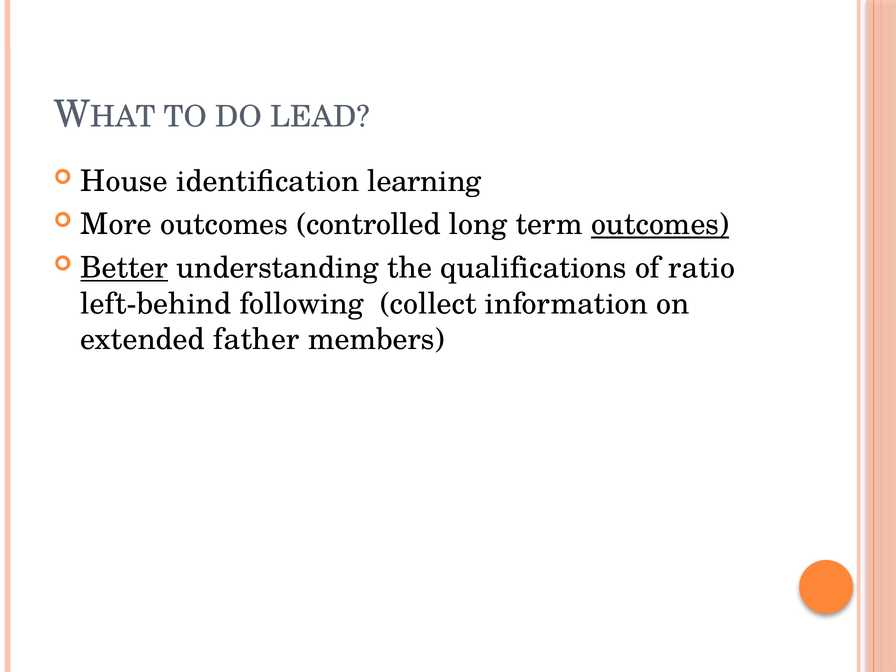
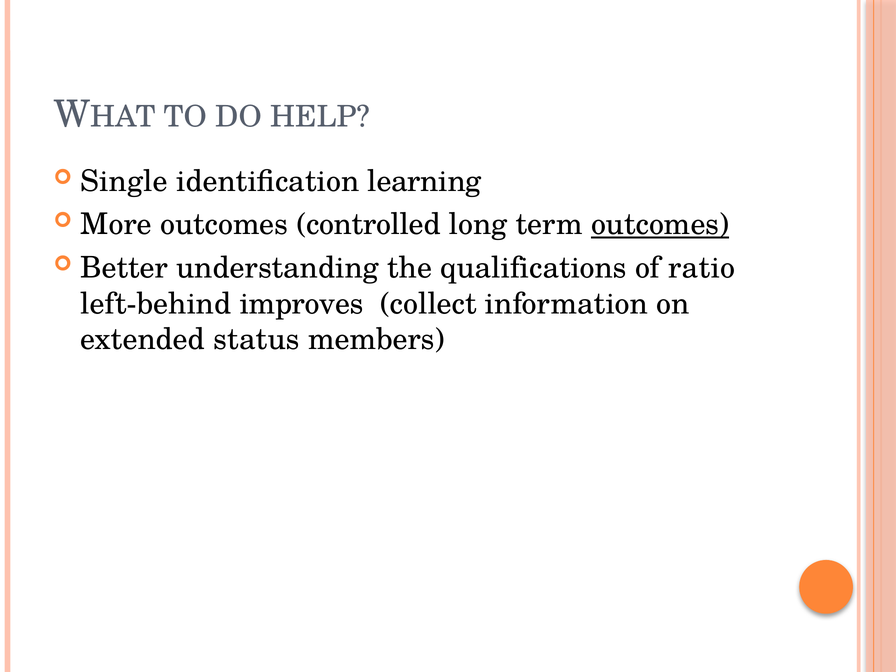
LEAD: LEAD -> HELP
House: House -> Single
Better underline: present -> none
following: following -> improves
father: father -> status
